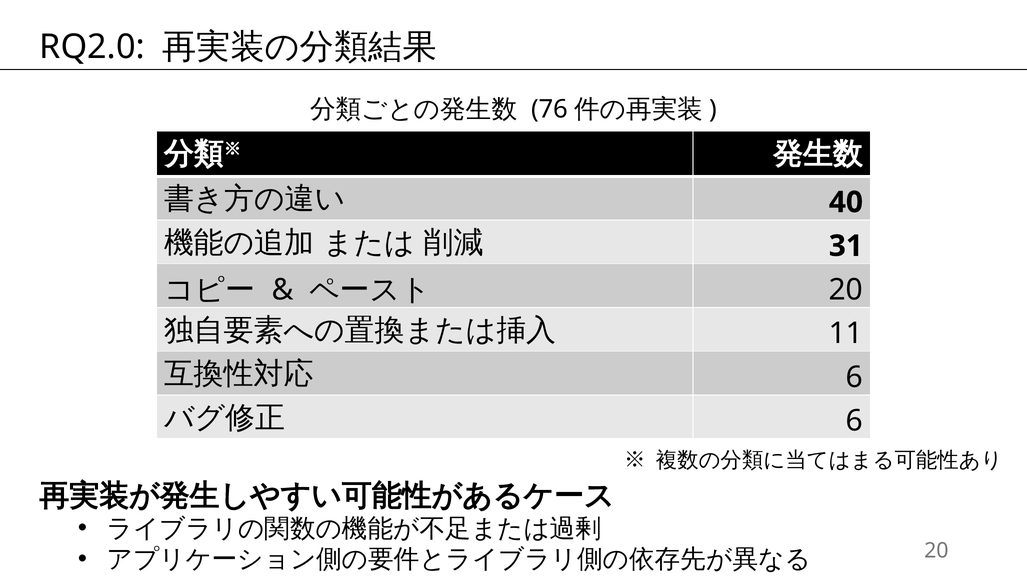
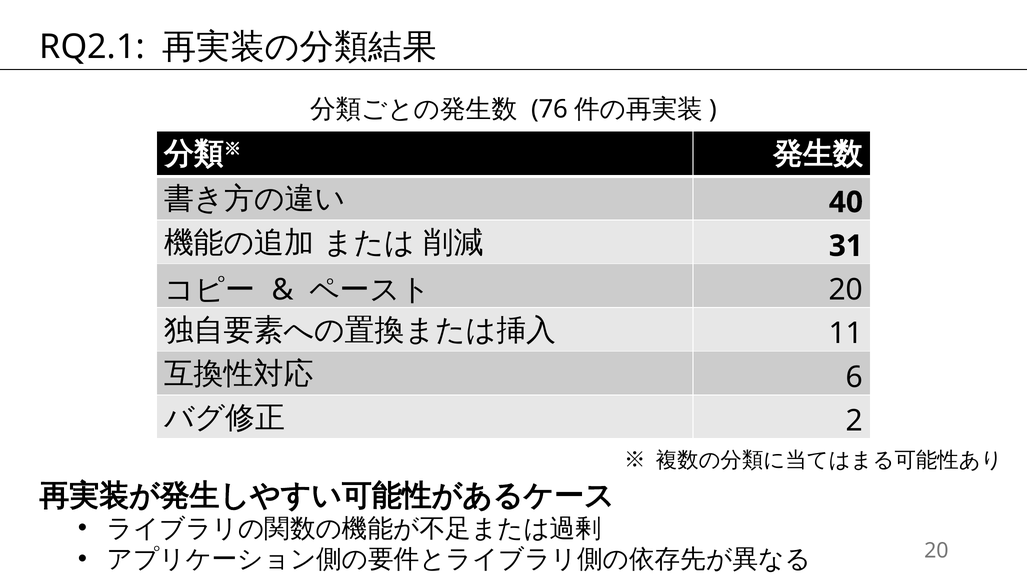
RQ2.0: RQ2.0 -> RQ2.1
6 at (854, 421): 6 -> 2
